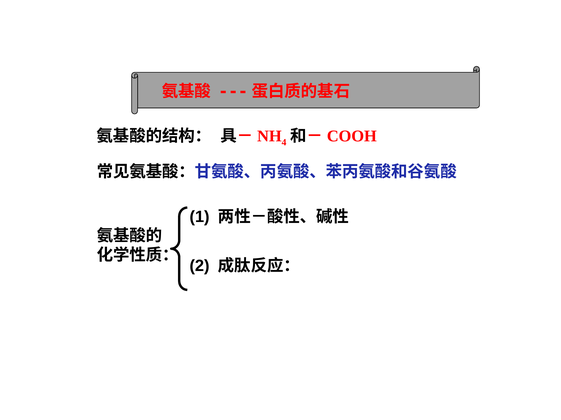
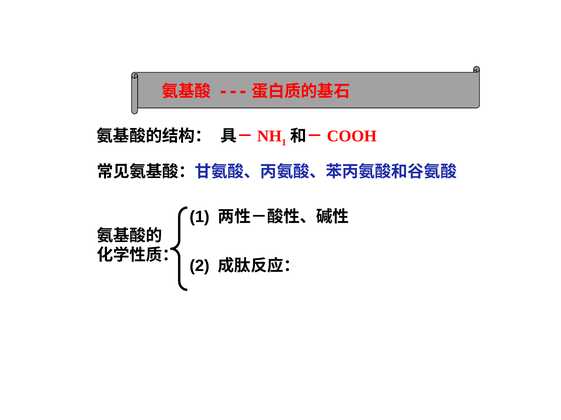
4 at (284, 143): 4 -> 1
